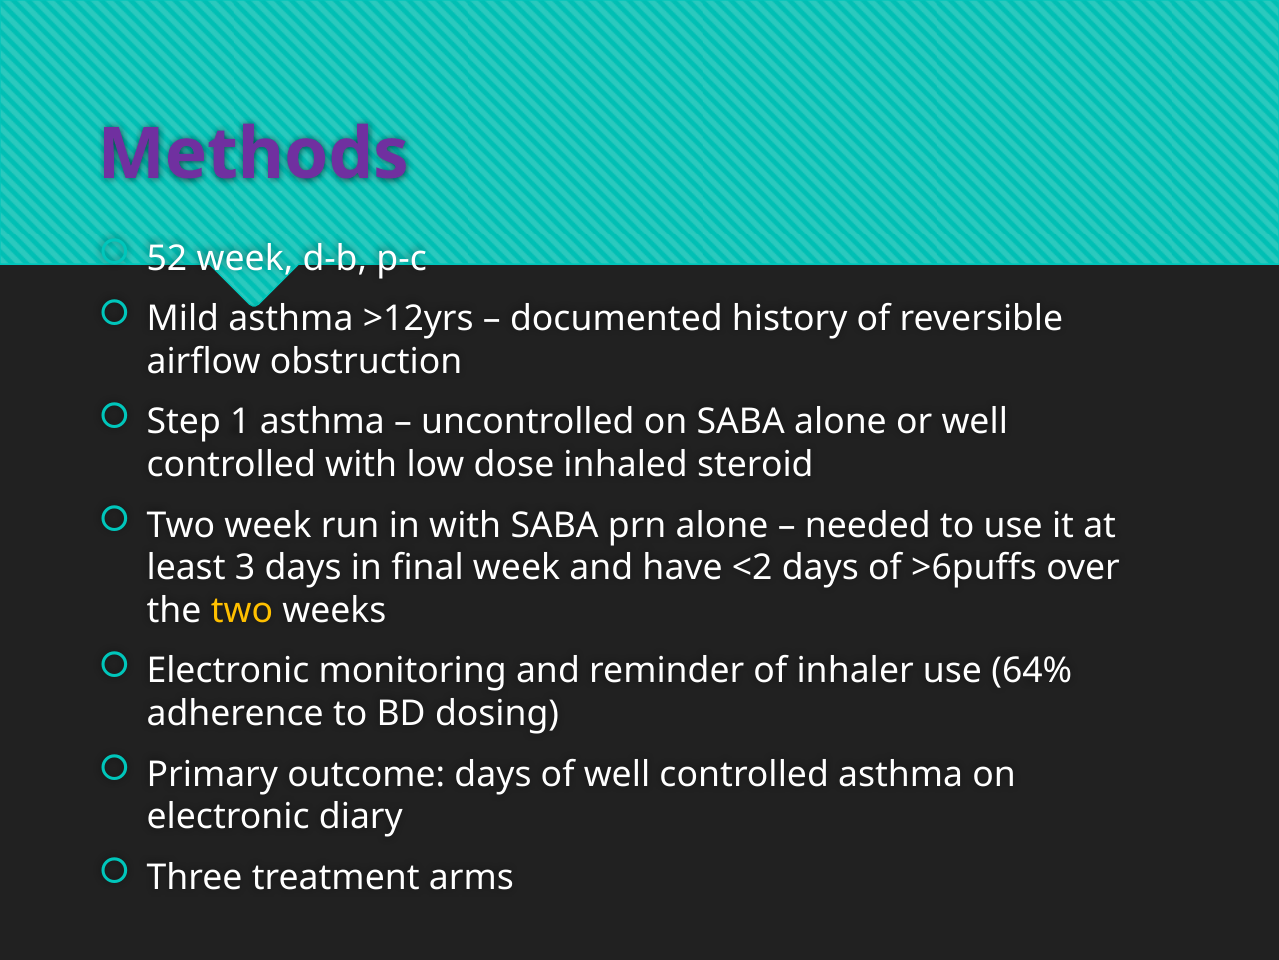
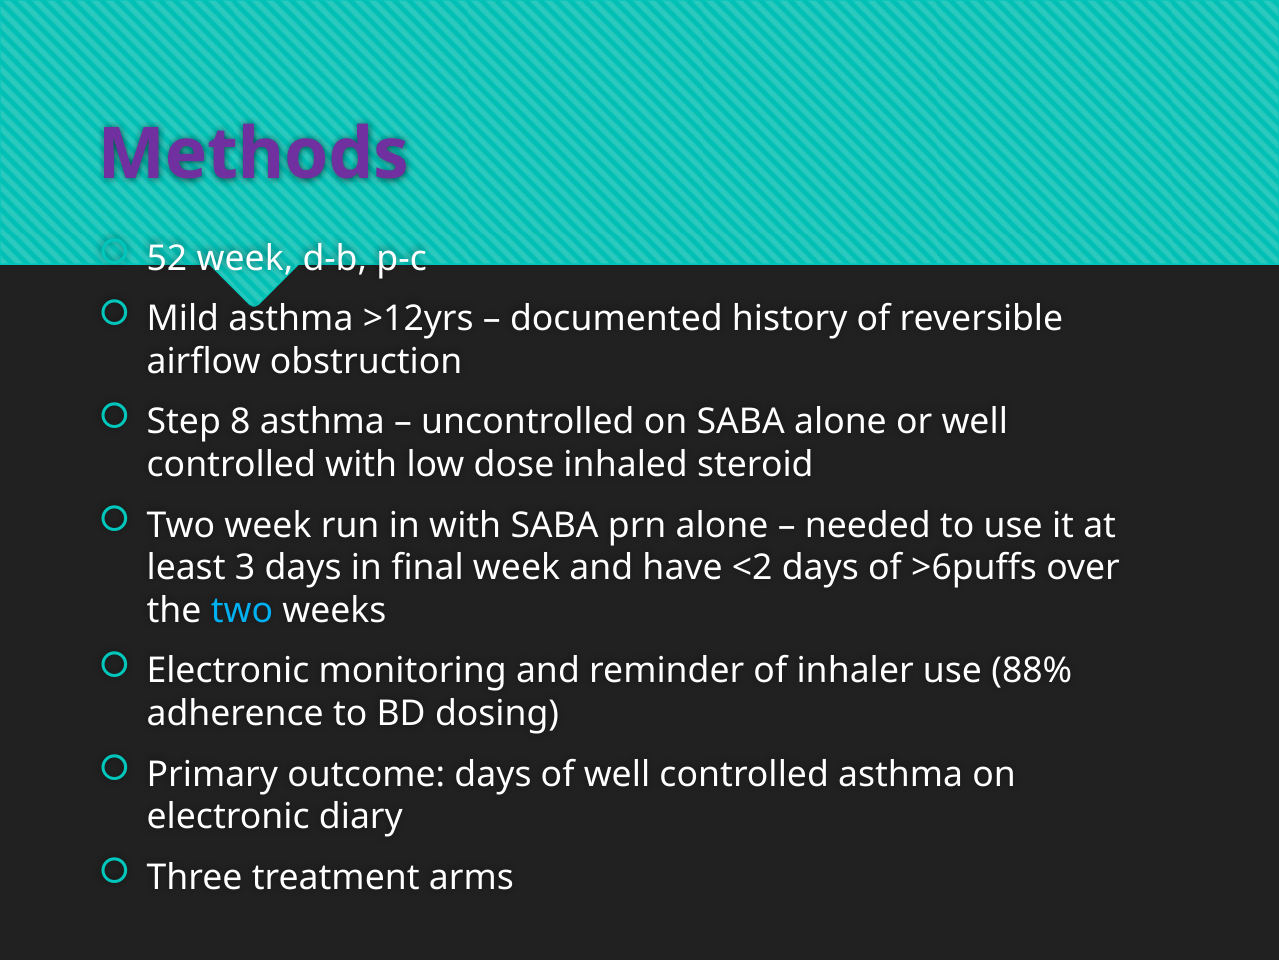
1: 1 -> 8
two at (242, 610) colour: yellow -> light blue
64%: 64% -> 88%
